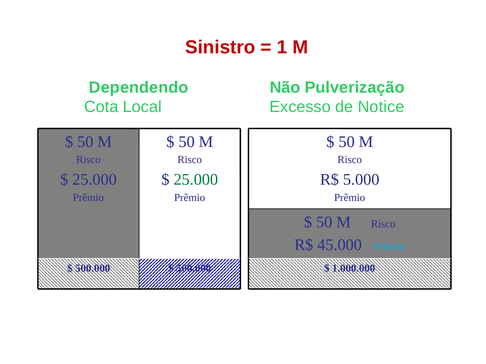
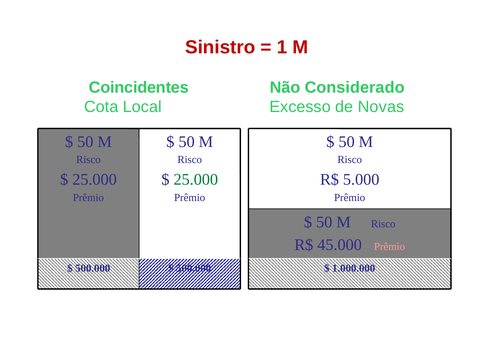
Dependendo: Dependendo -> Coincidentes
Pulverização: Pulverização -> Considerado
Notice: Notice -> Novas
Prêmio at (389, 247) colour: light blue -> pink
